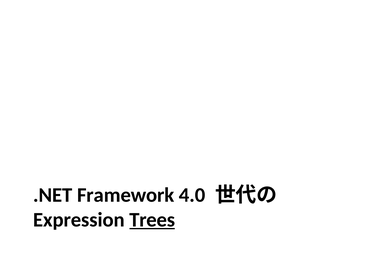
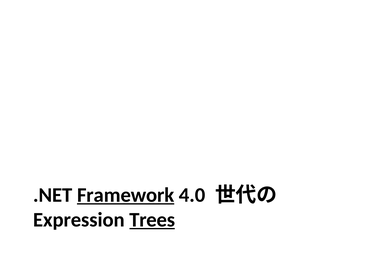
Framework underline: none -> present
